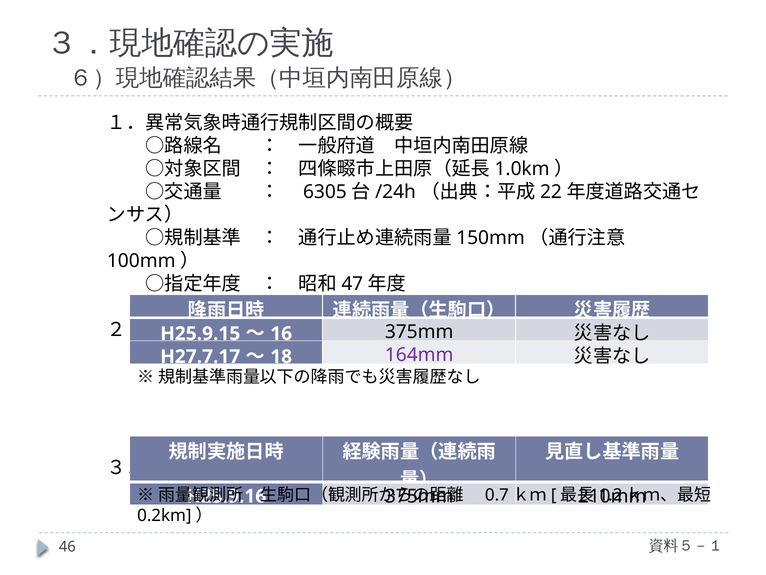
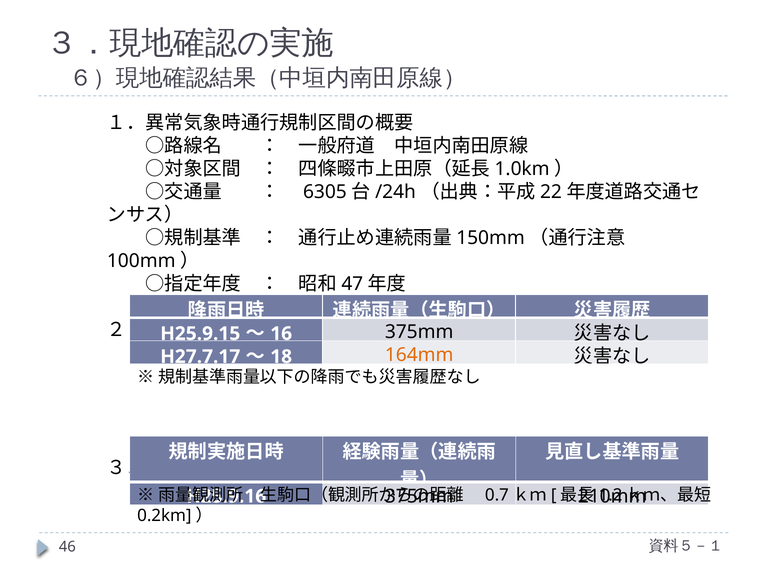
164mm colour: purple -> orange
